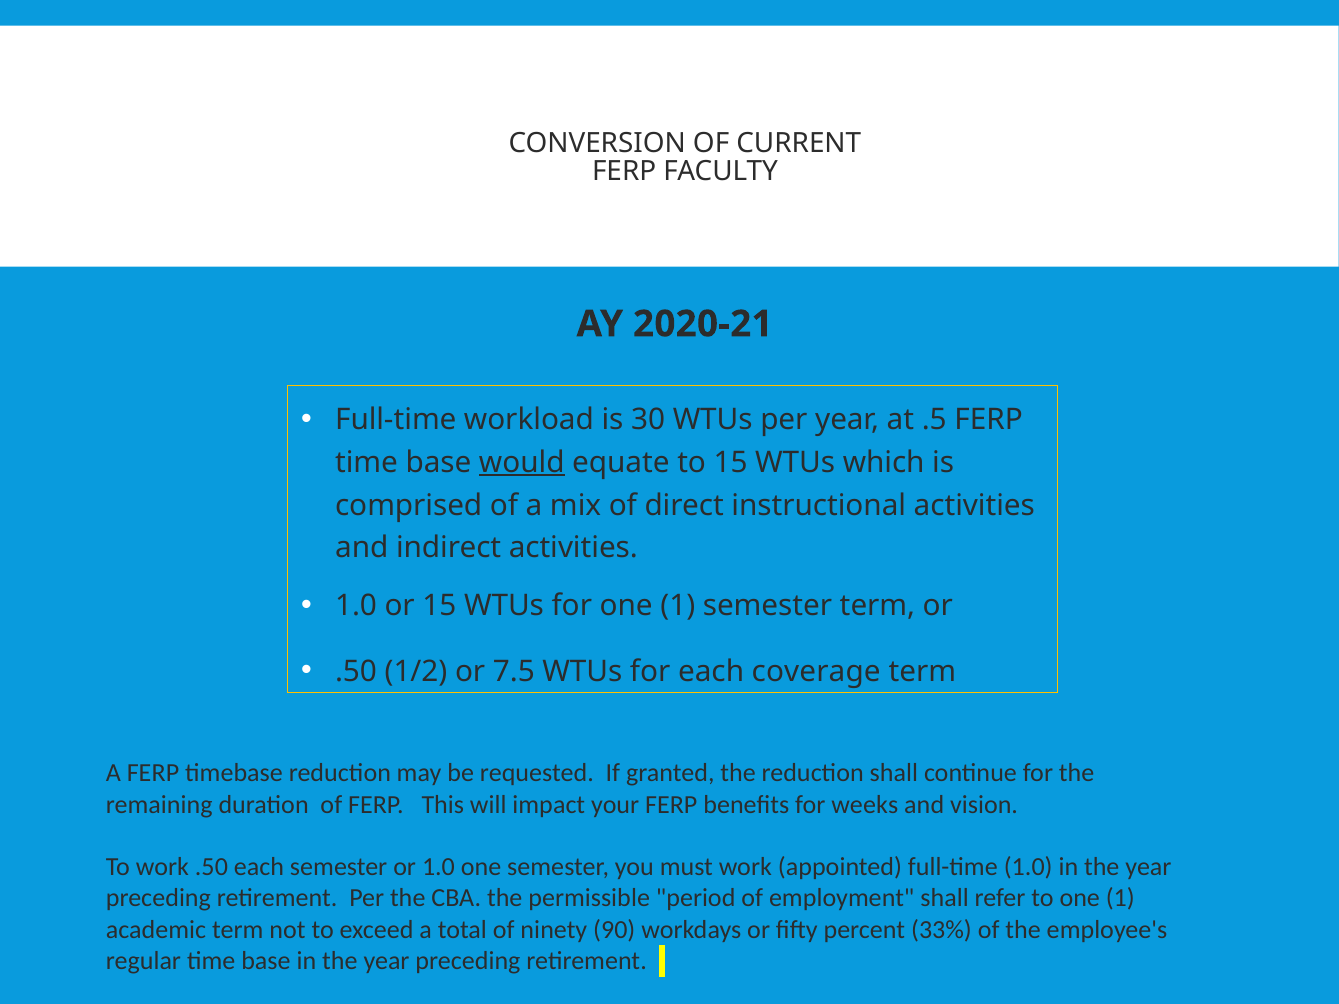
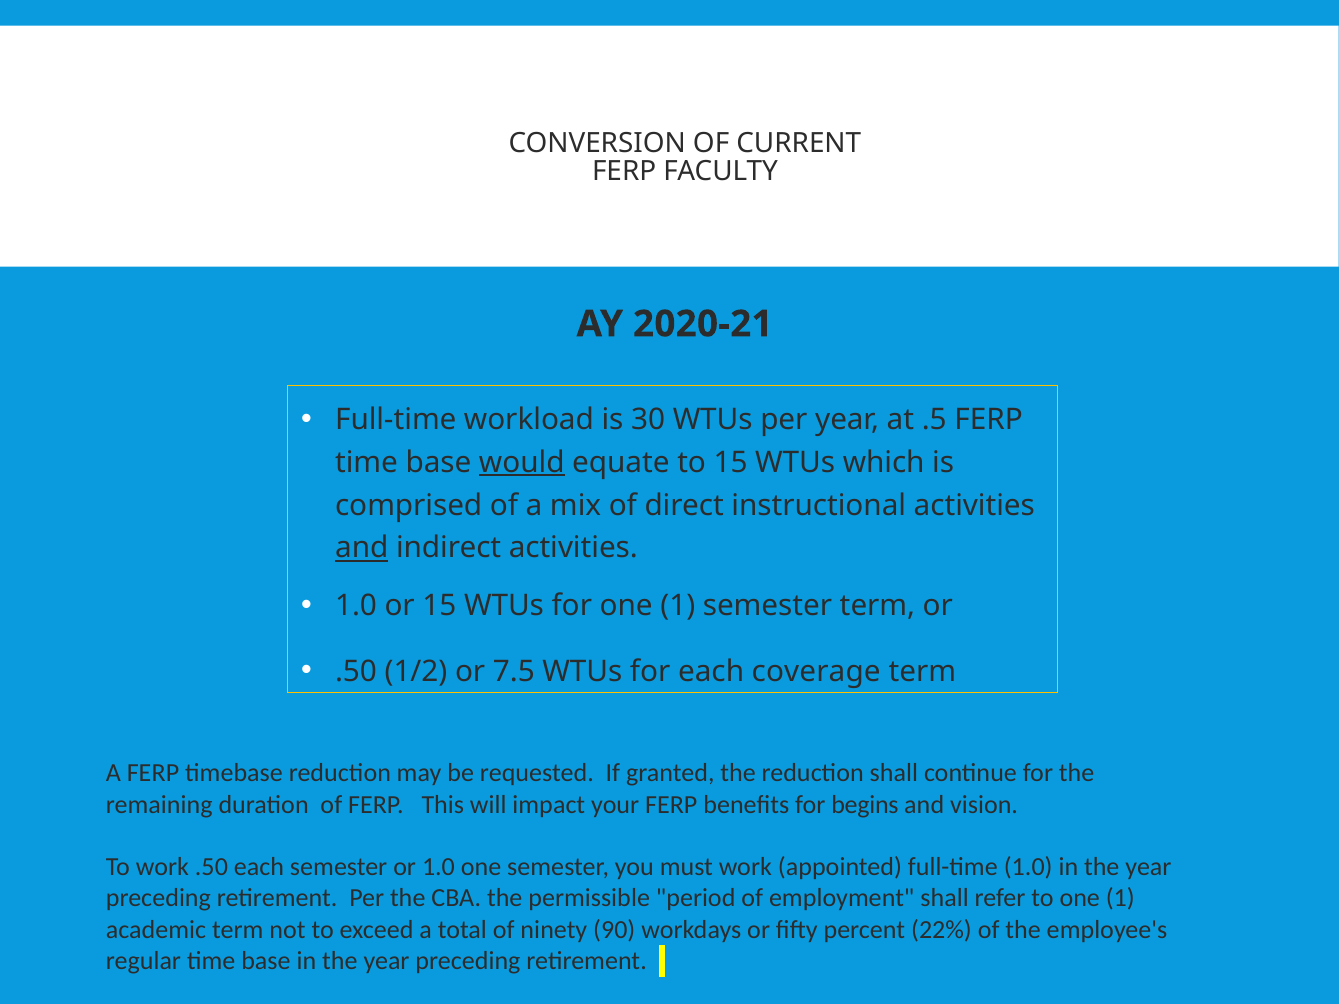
and at (362, 548) underline: none -> present
weeks: weeks -> begins
33%: 33% -> 22%
